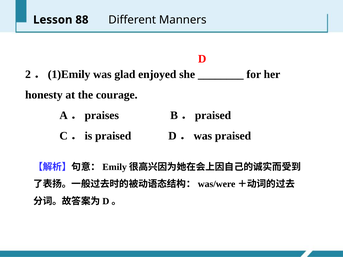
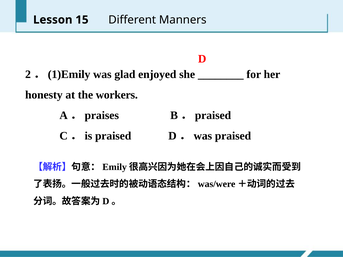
88: 88 -> 15
courage: courage -> workers
